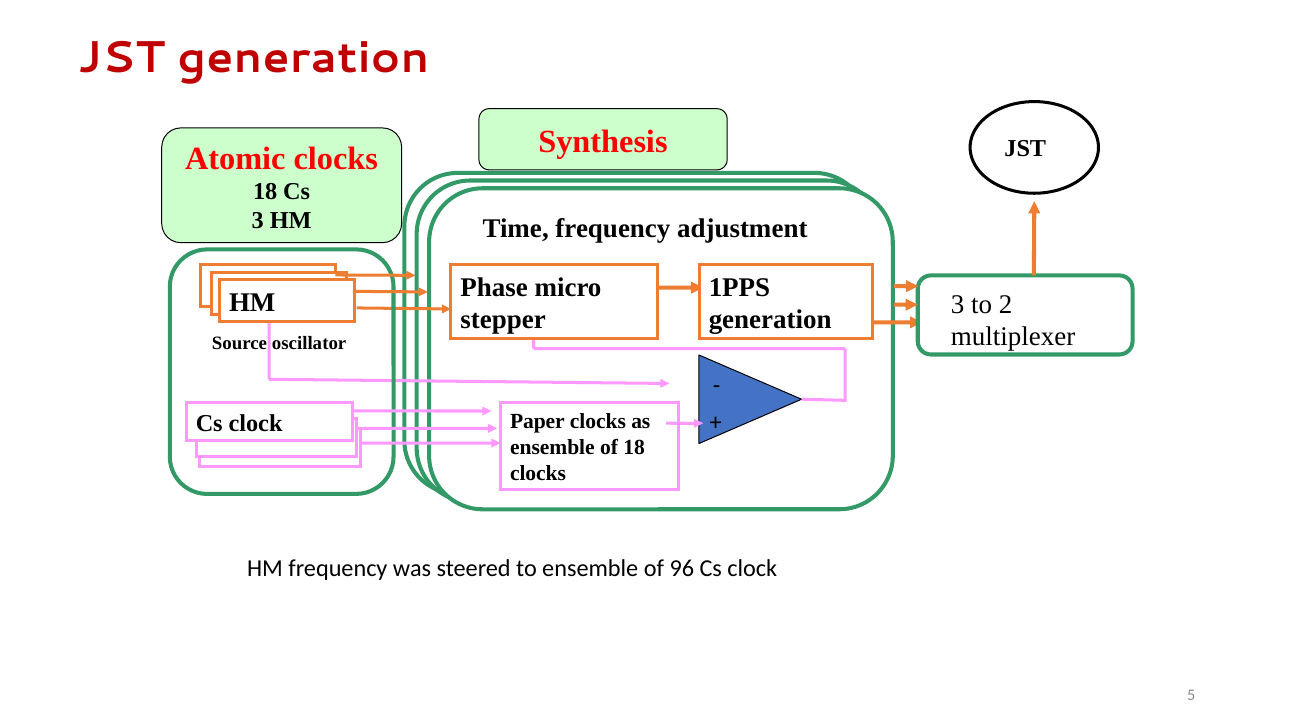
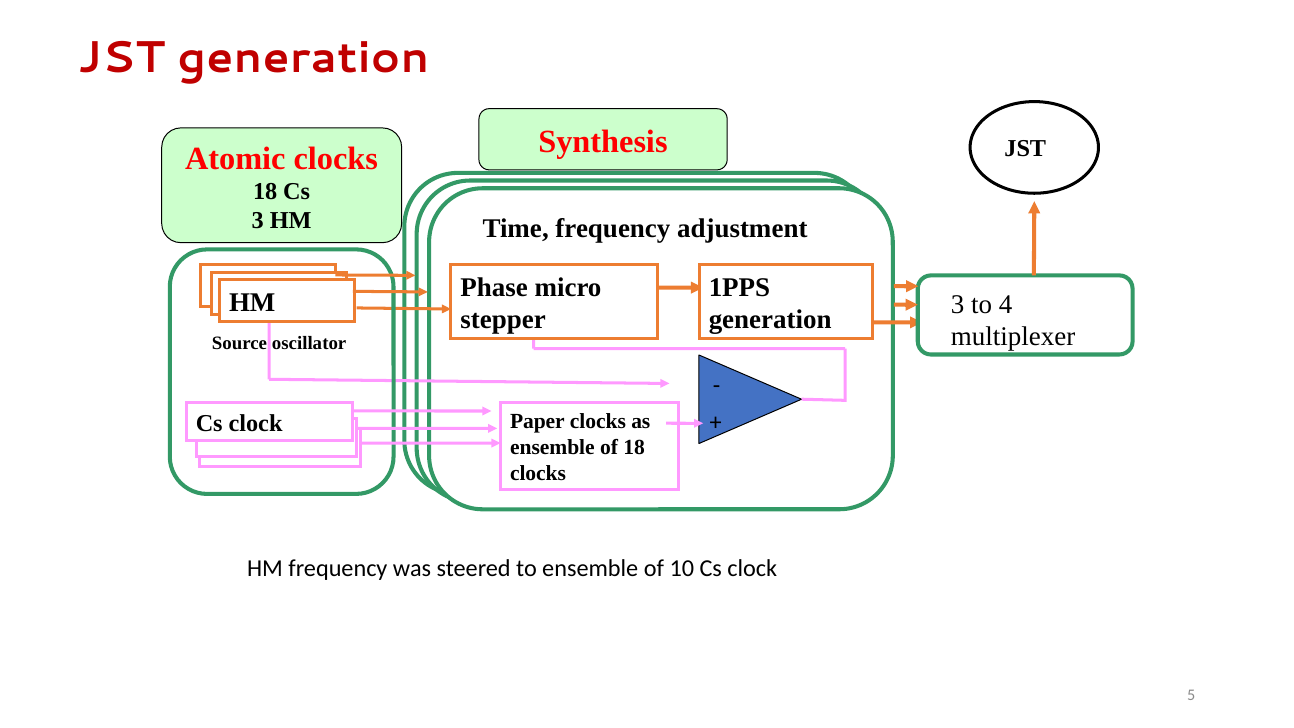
2: 2 -> 4
96: 96 -> 10
